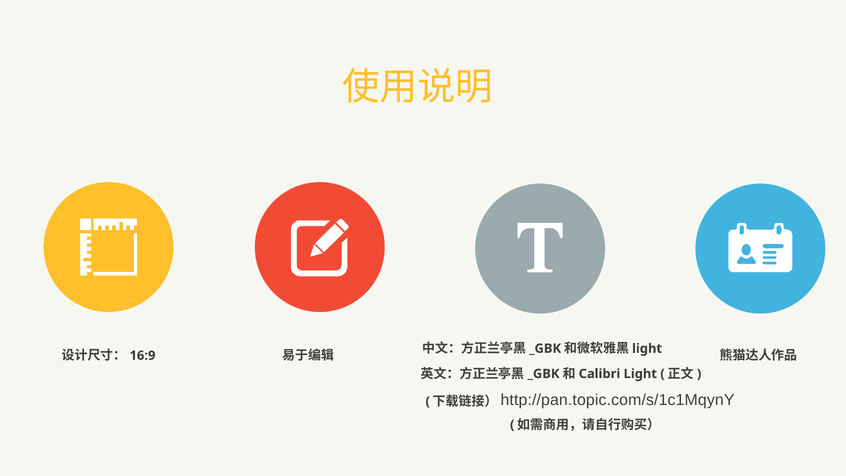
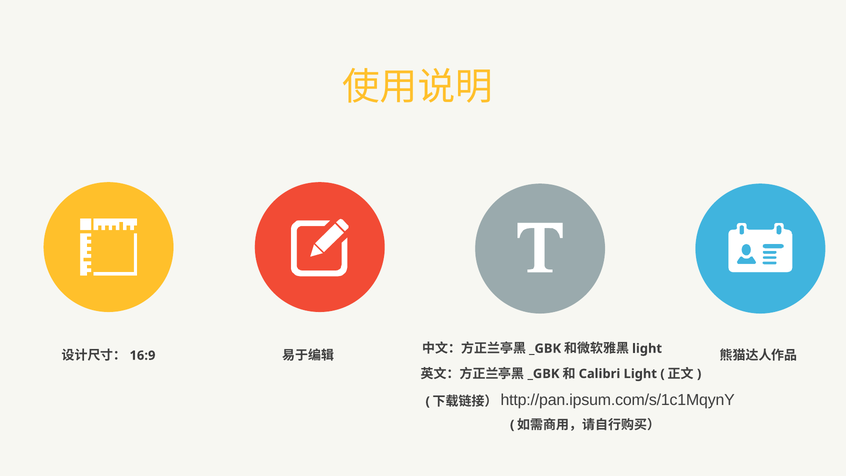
http://pan.topic.com/s/1c1MqynY: http://pan.topic.com/s/1c1MqynY -> http://pan.ipsum.com/s/1c1MqynY
